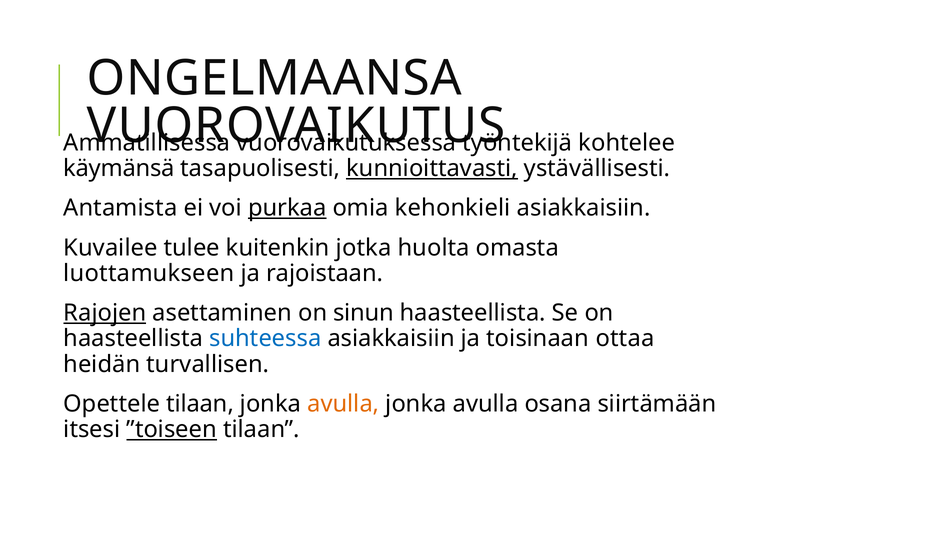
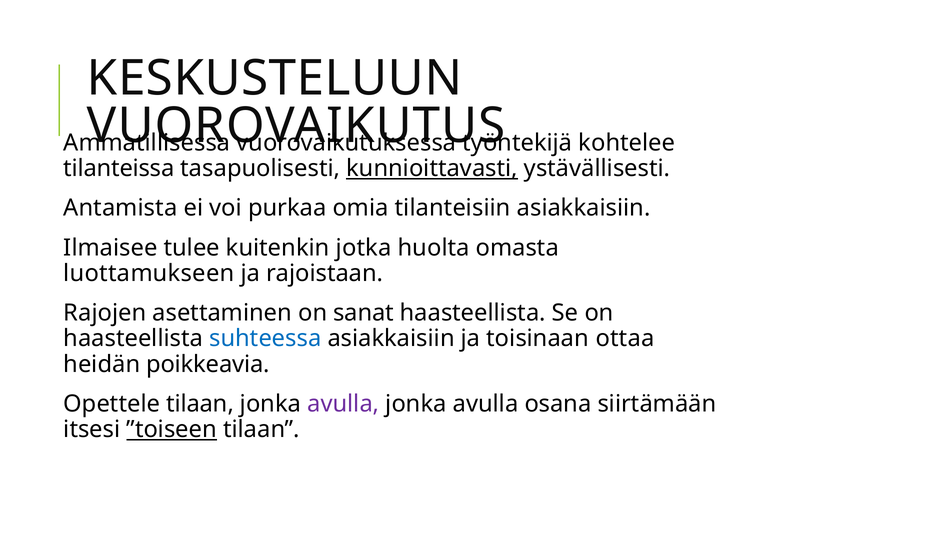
ONGELMAANSA: ONGELMAANSA -> KESKUSTELUUN
käymänsä: käymänsä -> tilanteissa
purkaa underline: present -> none
kehonkieli: kehonkieli -> tilanteisiin
Kuvailee: Kuvailee -> Ilmaisee
Rajojen underline: present -> none
sinun: sinun -> sanat
turvallisen: turvallisen -> poikkeavia
avulla at (343, 403) colour: orange -> purple
